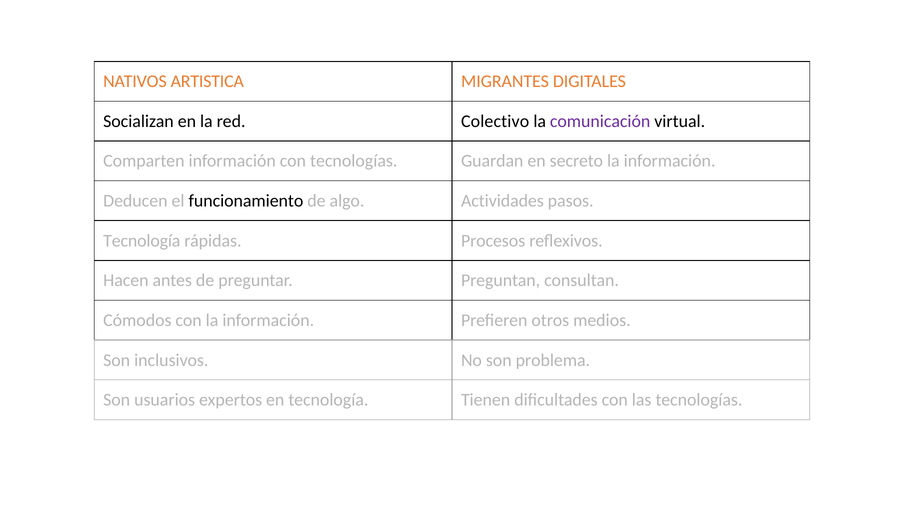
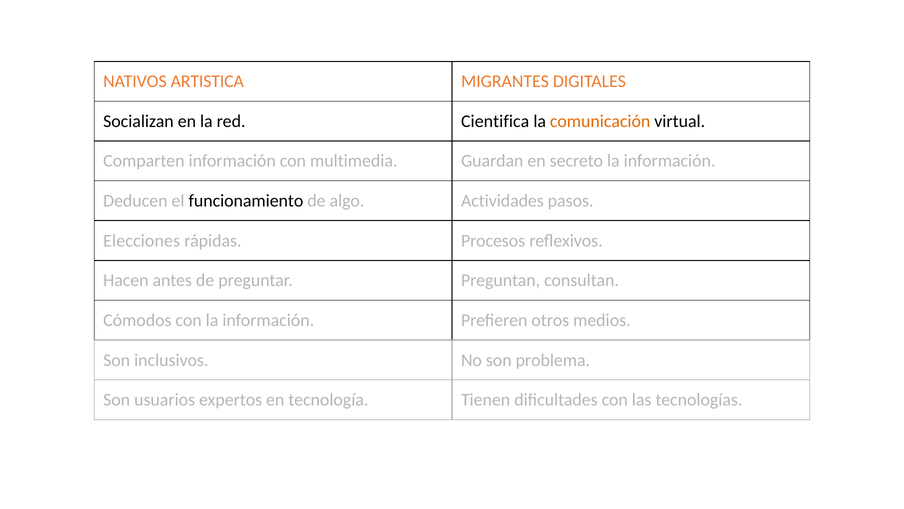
Colectivo: Colectivo -> Cientifica
comunicación colour: purple -> orange
con tecnologías: tecnologías -> multimedia
Tecnología at (142, 240): Tecnología -> Elecciones
